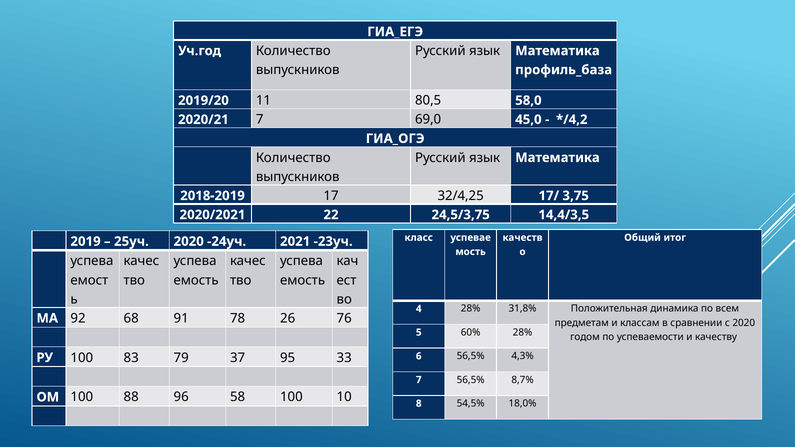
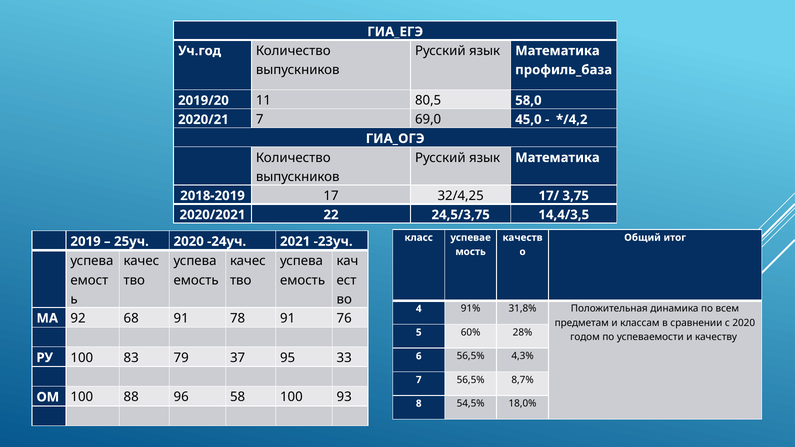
4 28%: 28% -> 91%
78 26: 26 -> 91
10: 10 -> 93
